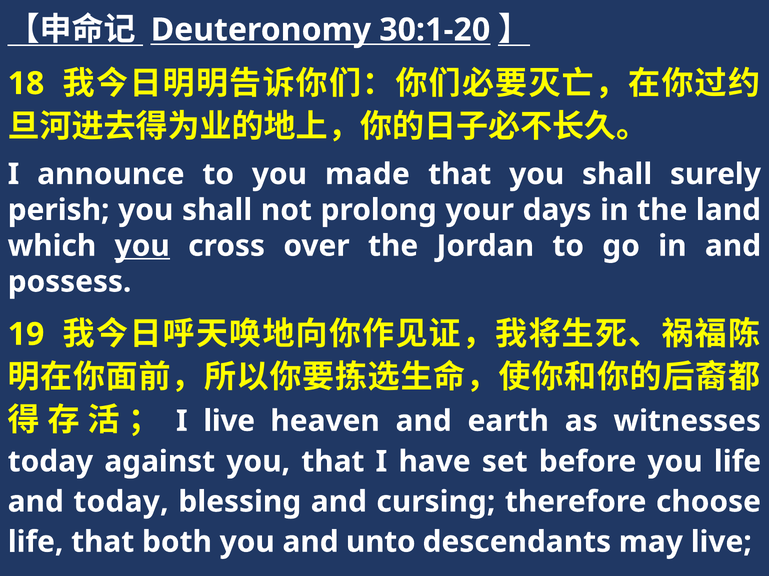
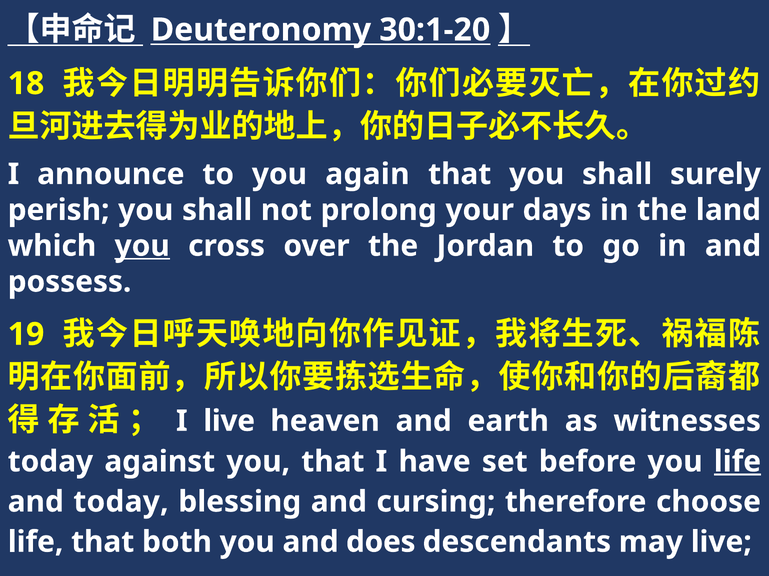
made: made -> again
life at (737, 462) underline: none -> present
unto: unto -> does
